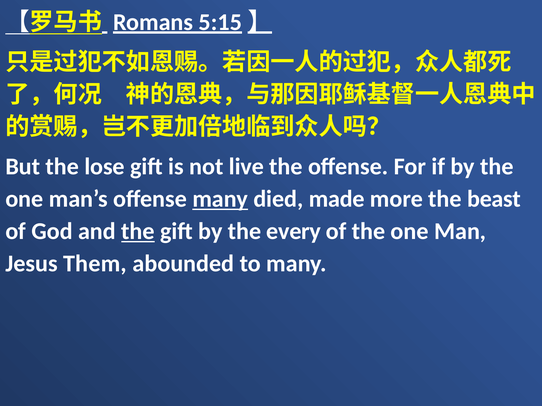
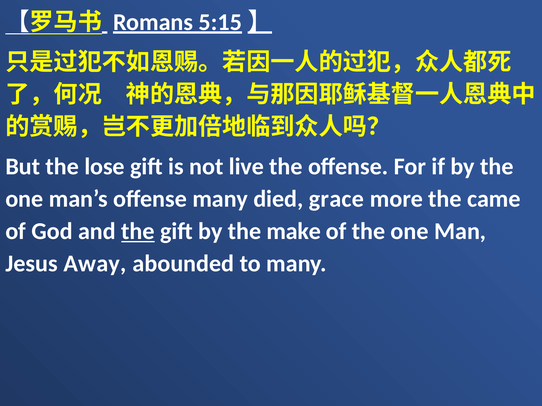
many at (220, 199) underline: present -> none
made: made -> grace
beast: beast -> came
every: every -> make
Them: Them -> Away
